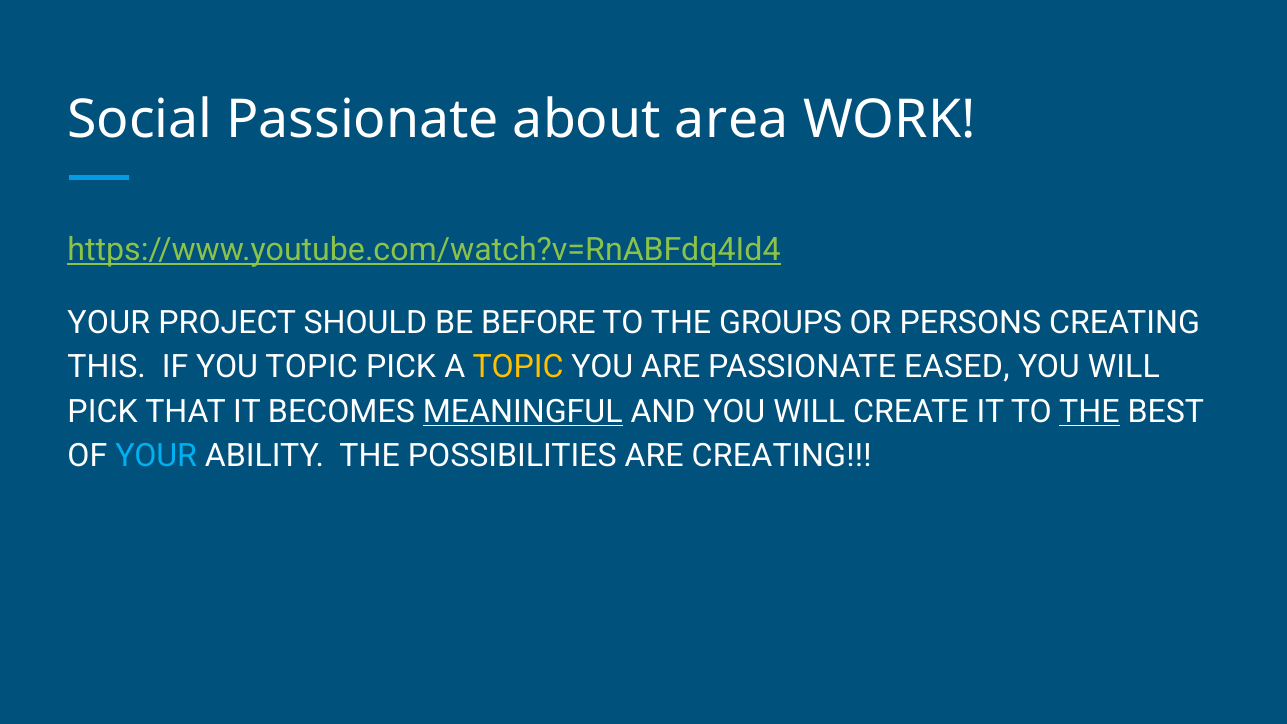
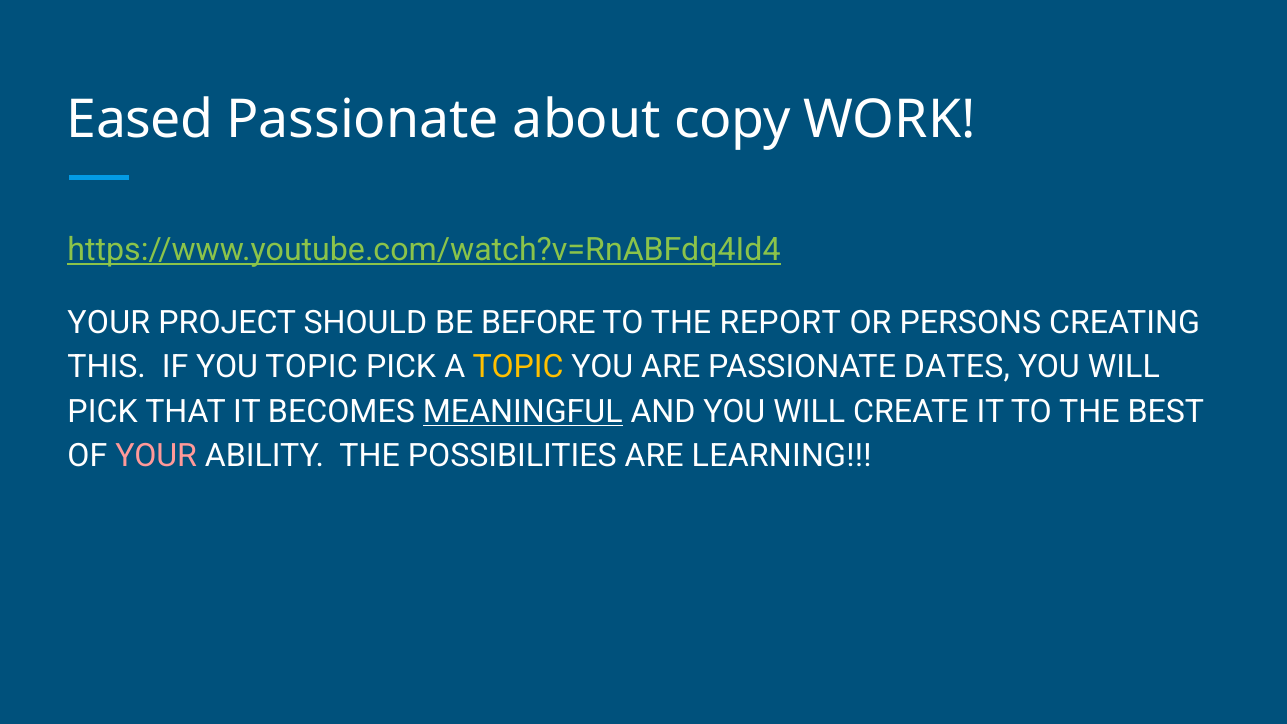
Social: Social -> Eased
area: area -> copy
GROUPS: GROUPS -> REPORT
EASED: EASED -> DATES
THE at (1089, 412) underline: present -> none
YOUR at (156, 456) colour: light blue -> pink
ARE CREATING: CREATING -> LEARNING
